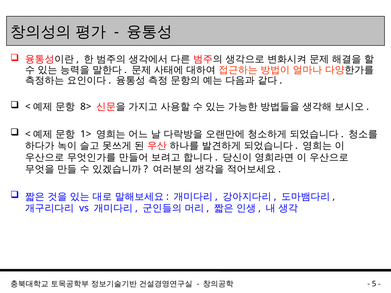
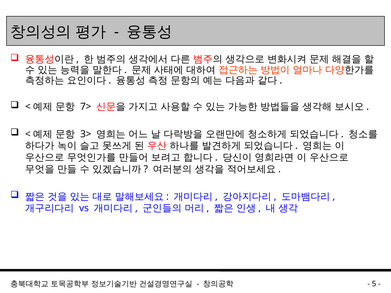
8>: 8> -> 7>
1>: 1> -> 3>
